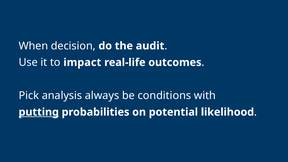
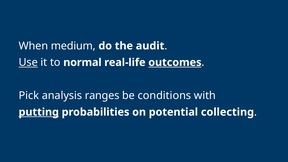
decision: decision -> medium
Use underline: none -> present
impact: impact -> normal
outcomes underline: none -> present
always: always -> ranges
likelihood: likelihood -> collecting
